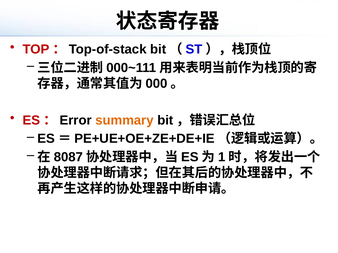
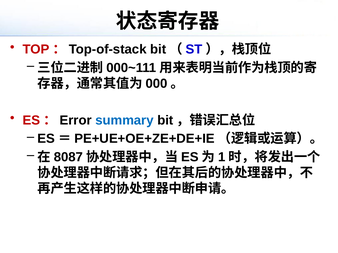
summary colour: orange -> blue
